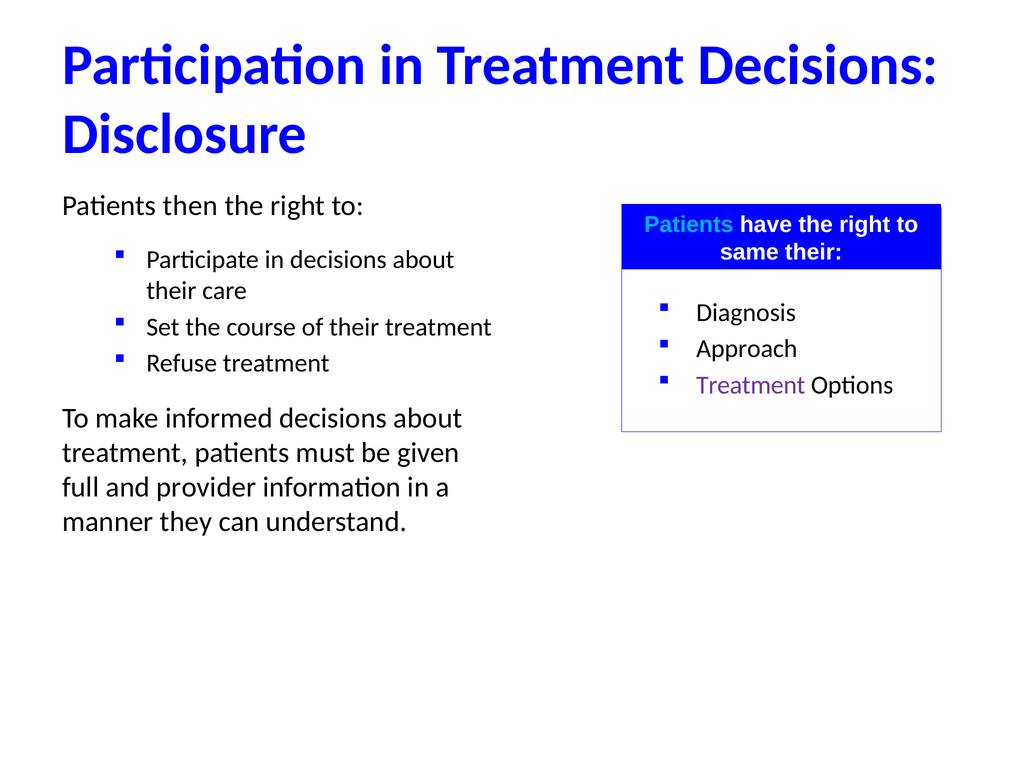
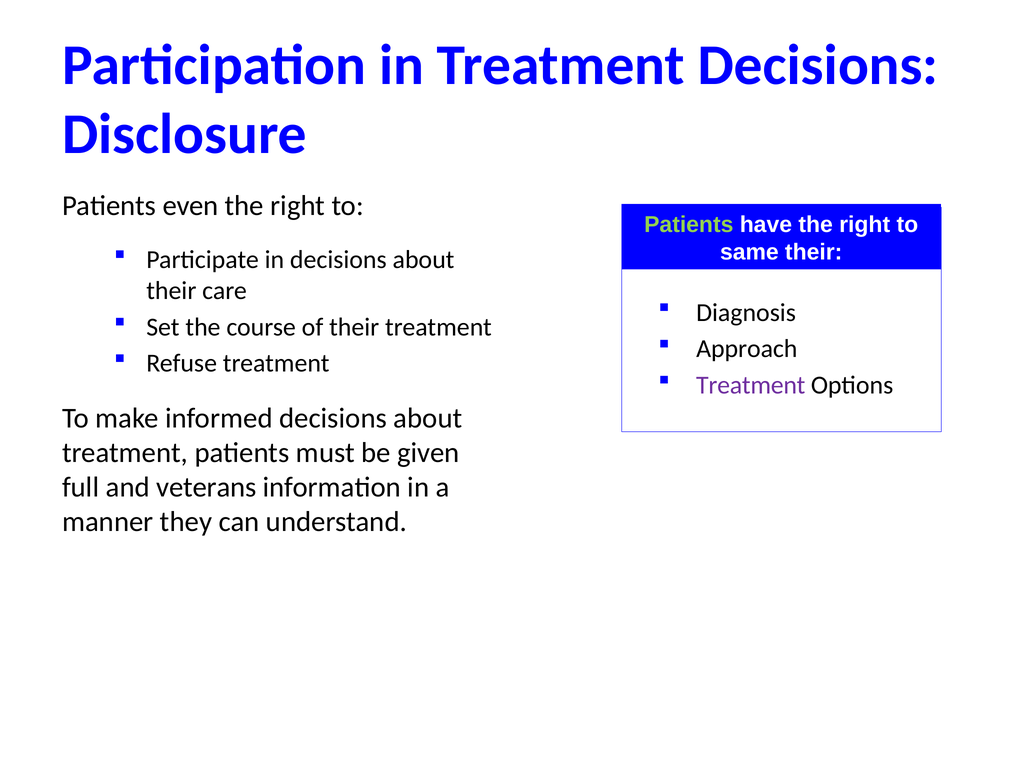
then: then -> even
Patients at (689, 224) colour: light blue -> light green
provider: provider -> veterans
